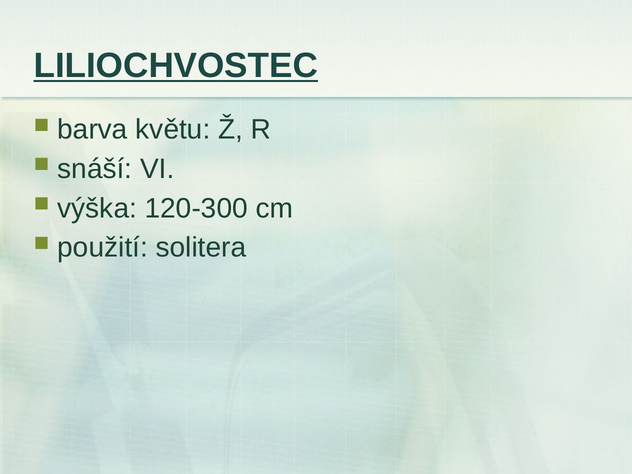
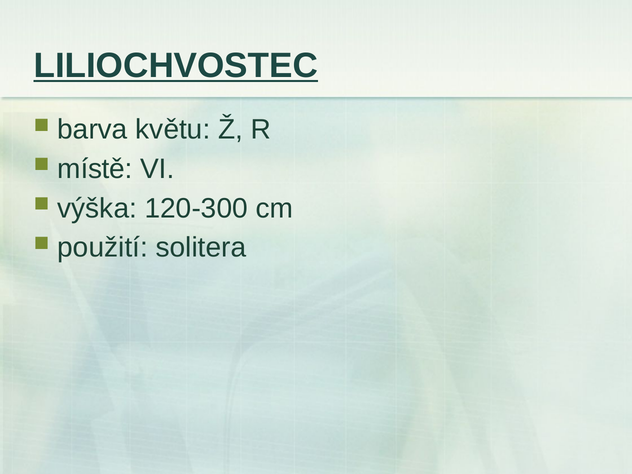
snáší: snáší -> místě
